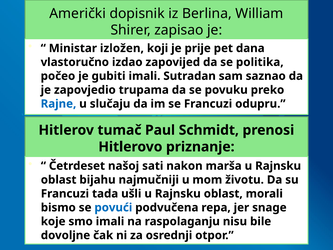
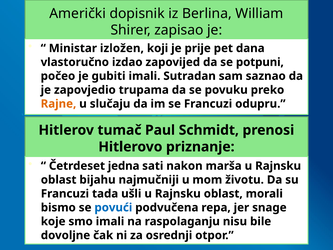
politika: politika -> potpuni
Rajne colour: blue -> orange
našoj: našoj -> jedna
